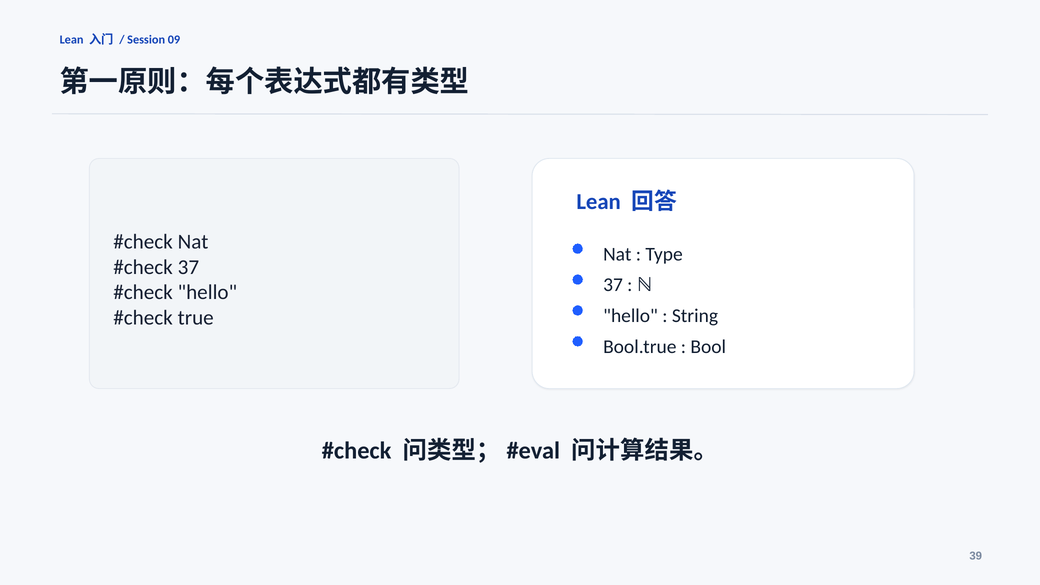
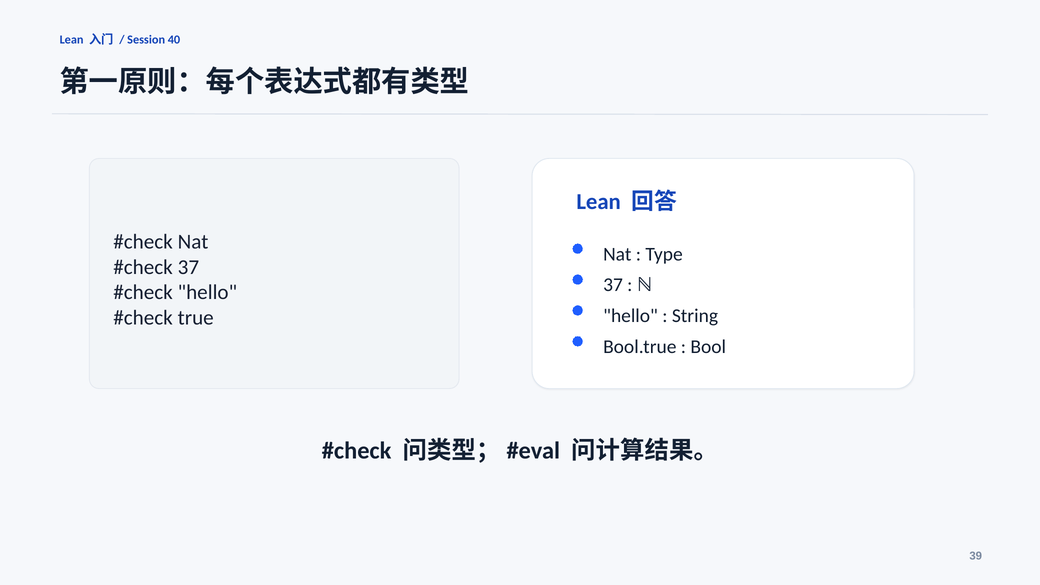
09: 09 -> 40
